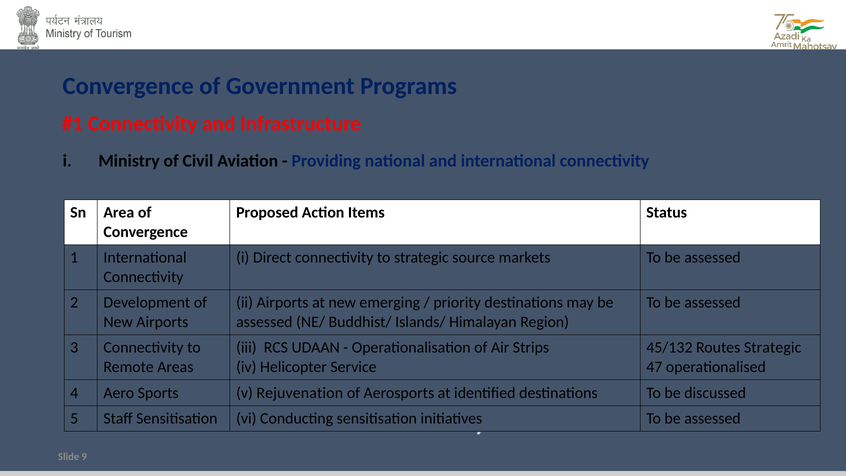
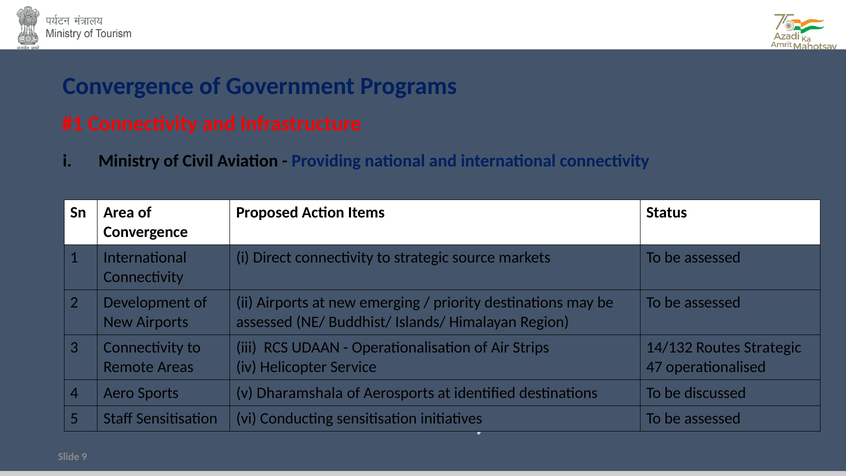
45/132: 45/132 -> 14/132
Rejuvenation: Rejuvenation -> Dharamshala
